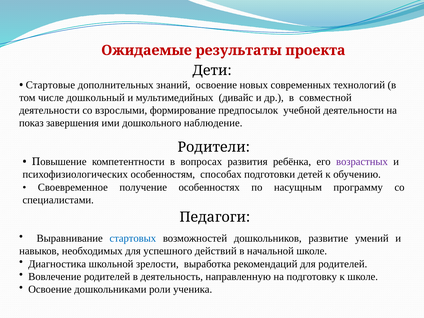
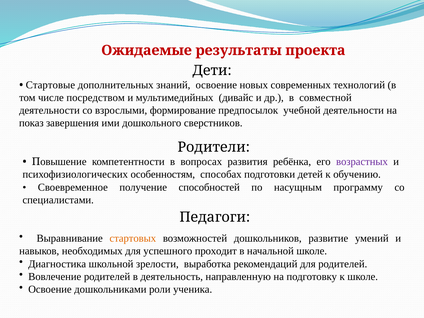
дошкольный: дошкольный -> посредством
наблюдение: наблюдение -> сверстников
особенностях: особенностях -> способностей
стартовых colour: blue -> orange
действий: действий -> проходит
